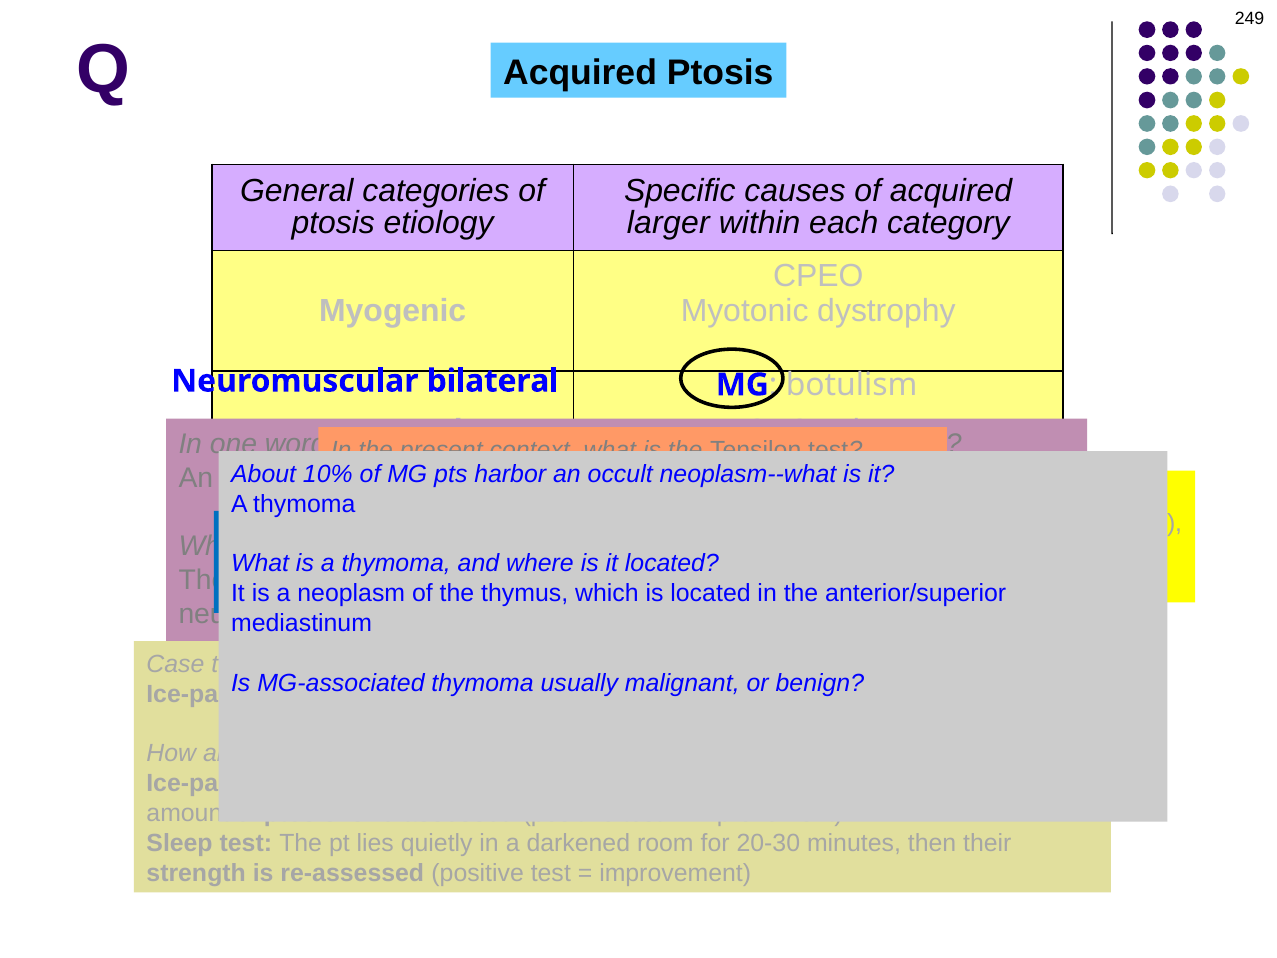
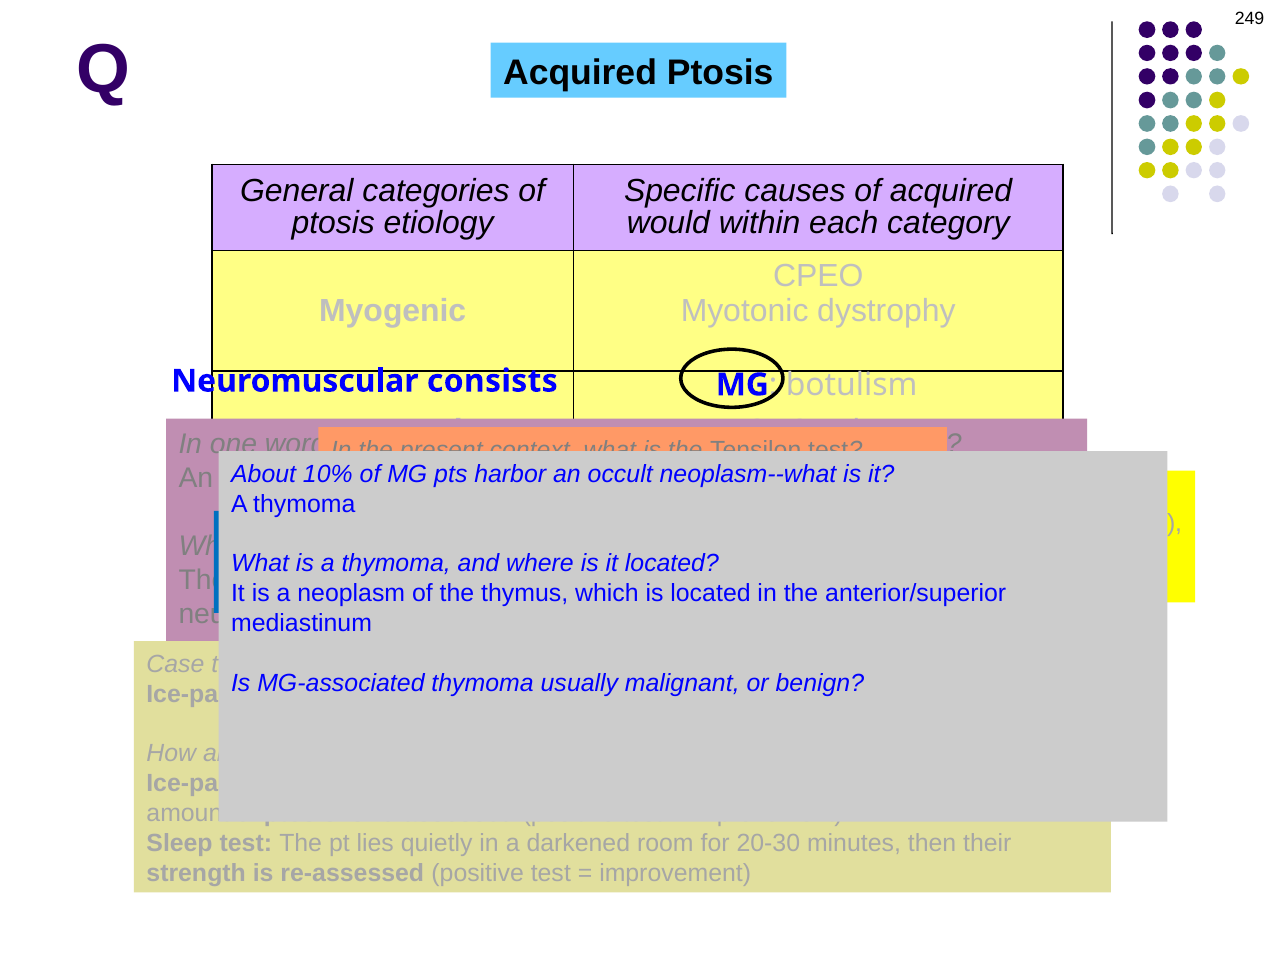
larger: larger -> would
bilateral: bilateral -> consists
